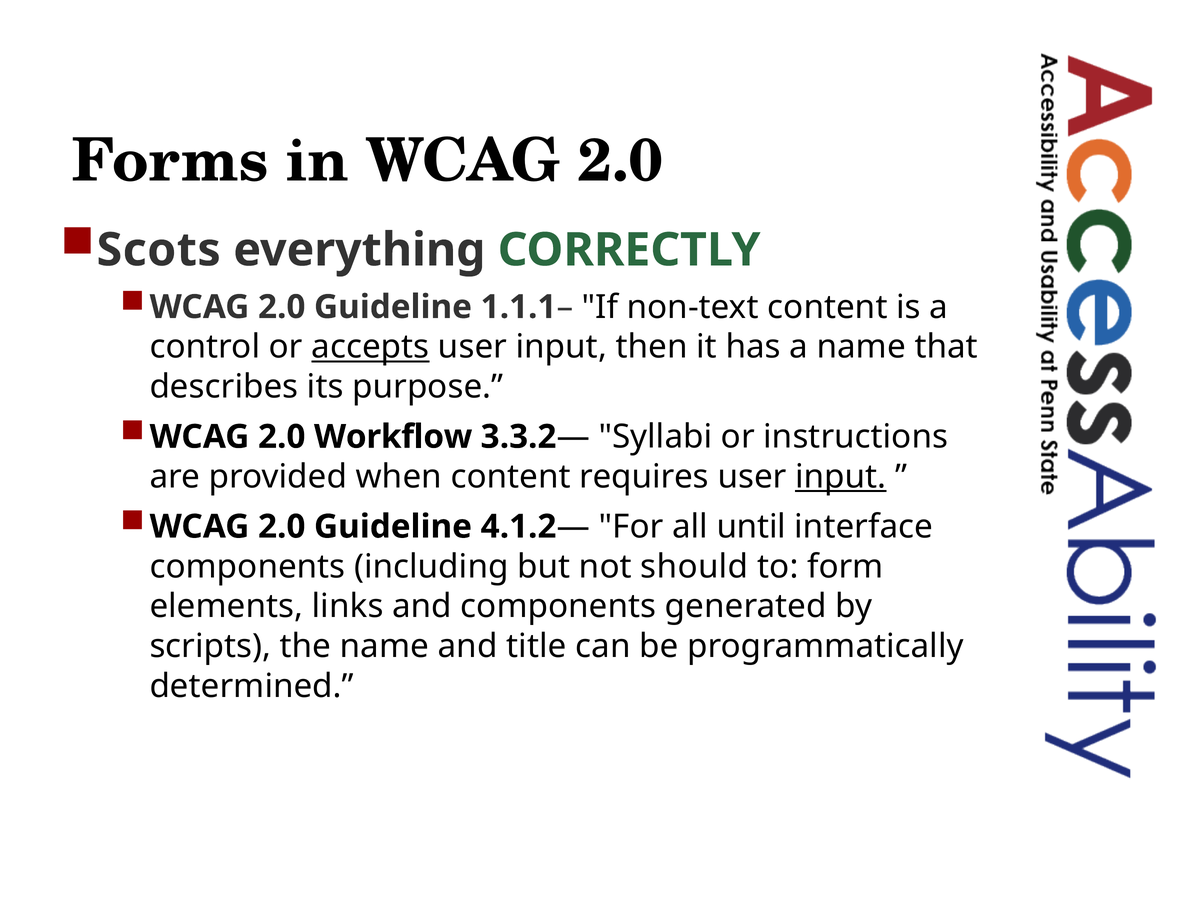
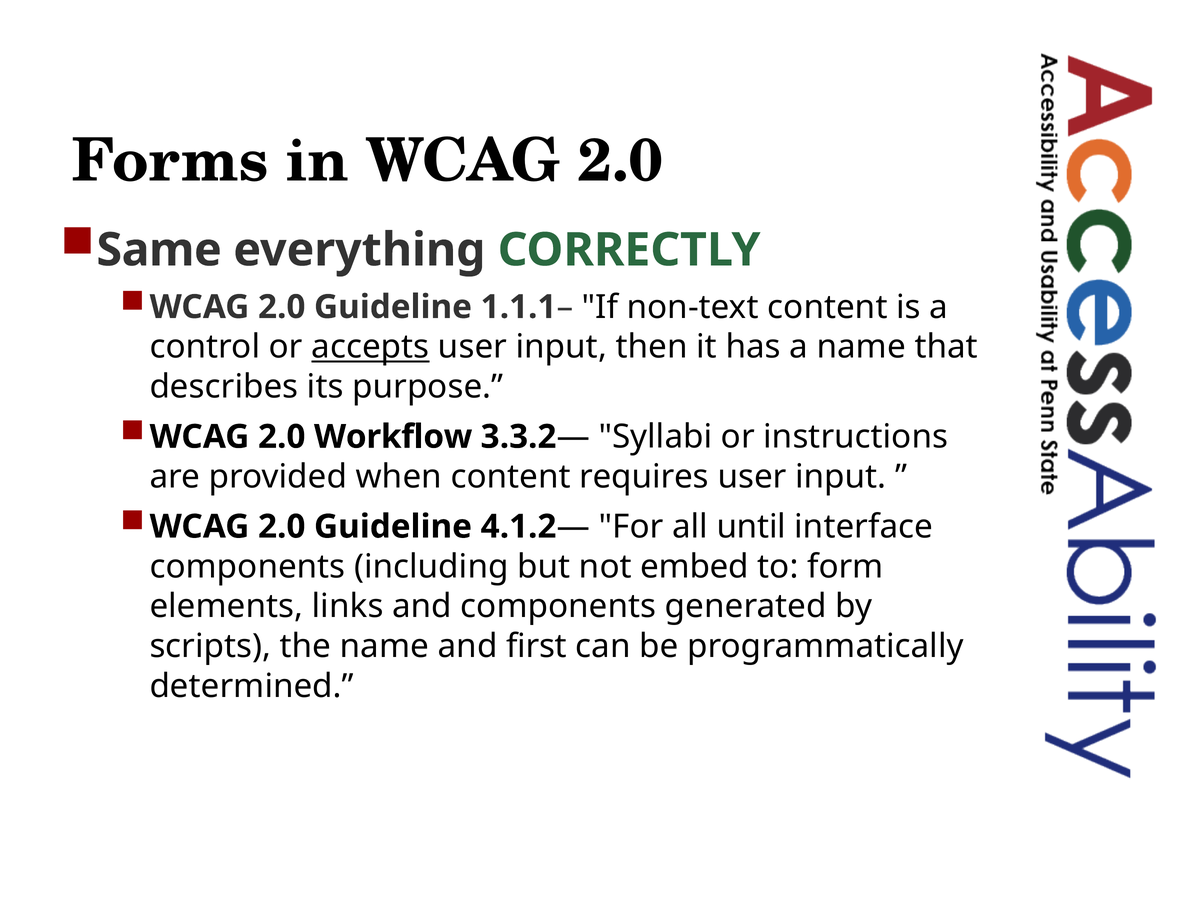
Scots: Scots -> Same
input at (841, 477) underline: present -> none
should: should -> embed
title: title -> first
